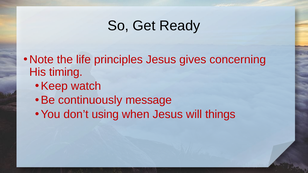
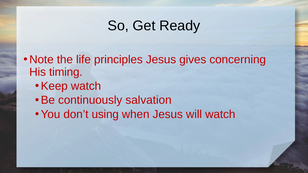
message: message -> salvation
will things: things -> watch
